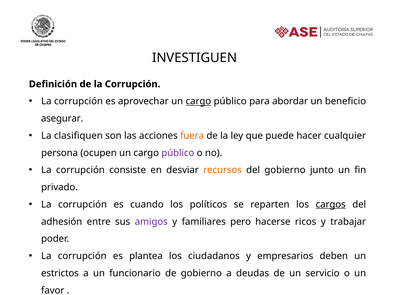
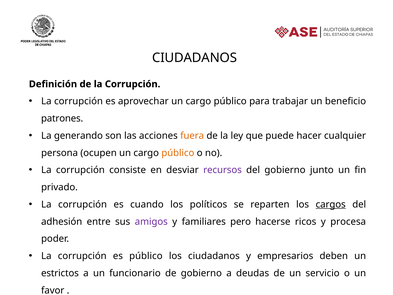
INVESTIGUEN at (195, 58): INVESTIGUEN -> CIUDADANOS
cargo at (198, 101) underline: present -> none
abordar: abordar -> trabajar
asegurar: asegurar -> patrones
clasifiquen: clasifiquen -> generando
público at (178, 153) colour: purple -> orange
recursos colour: orange -> purple
trabajar: trabajar -> procesa
es plantea: plantea -> público
